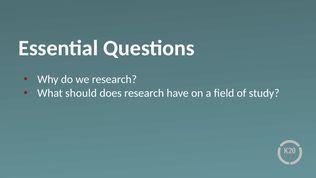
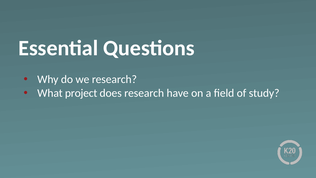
should: should -> project
